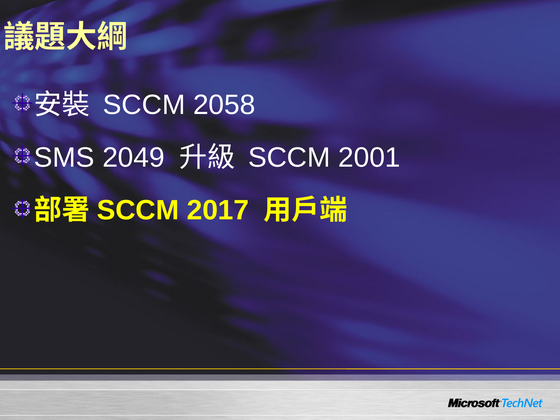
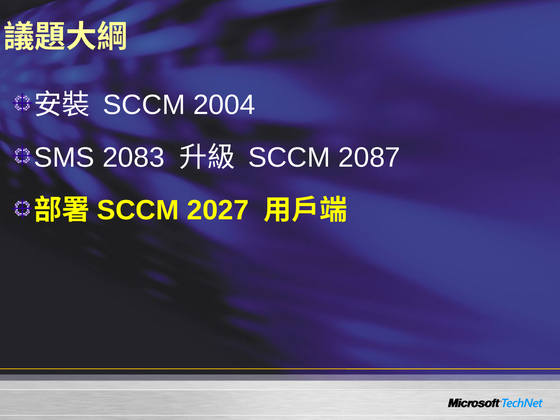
2058: 2058 -> 2004
2049: 2049 -> 2083
2001: 2001 -> 2087
2017: 2017 -> 2027
